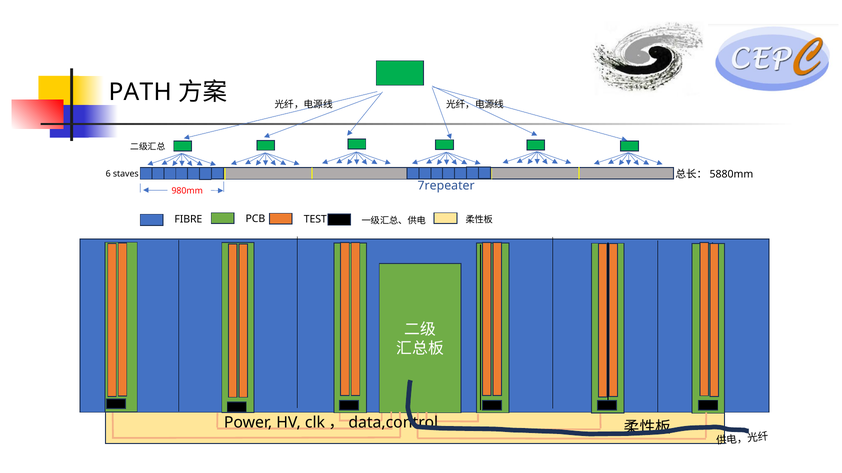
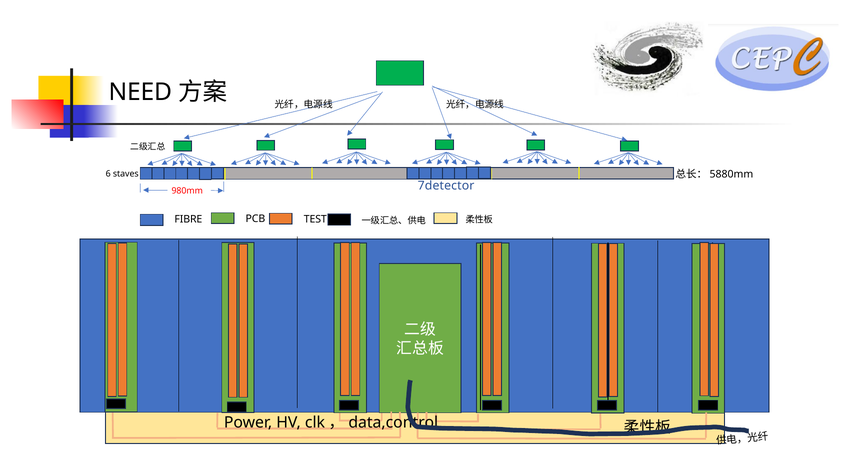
PATH: PATH -> NEED
7repeater: 7repeater -> 7detector
